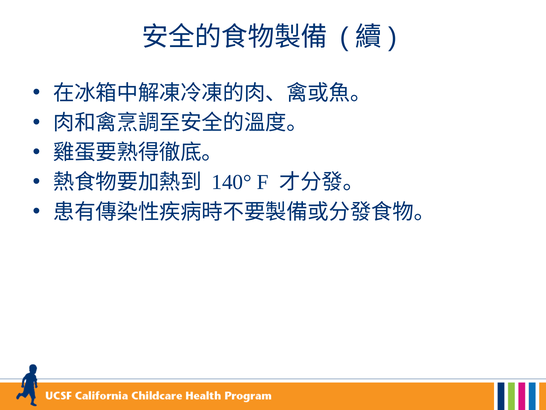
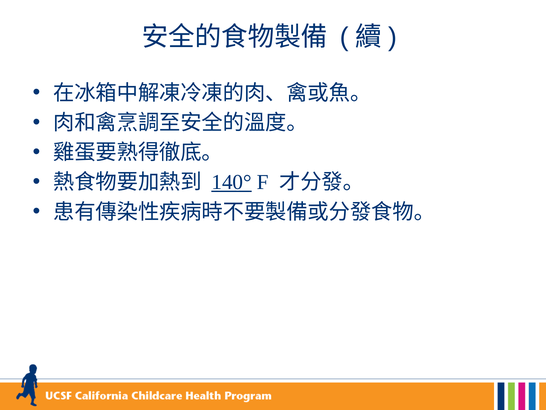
140° underline: none -> present
